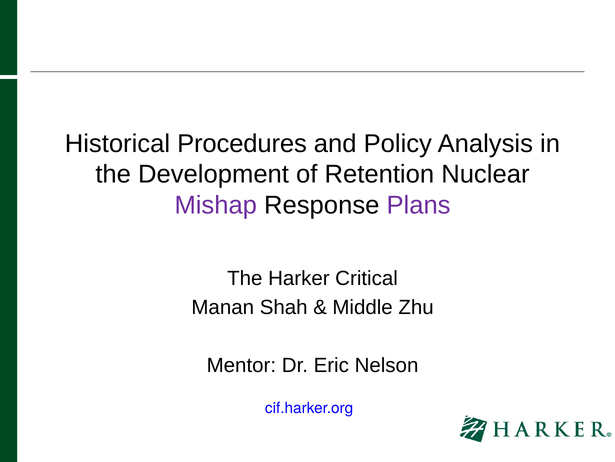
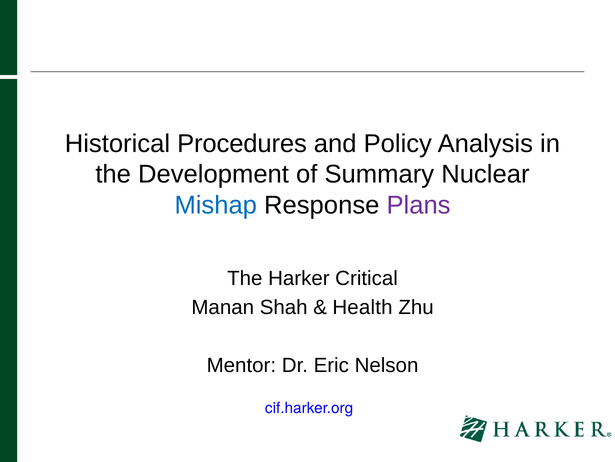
Retention: Retention -> Summary
Mishap colour: purple -> blue
Middle: Middle -> Health
